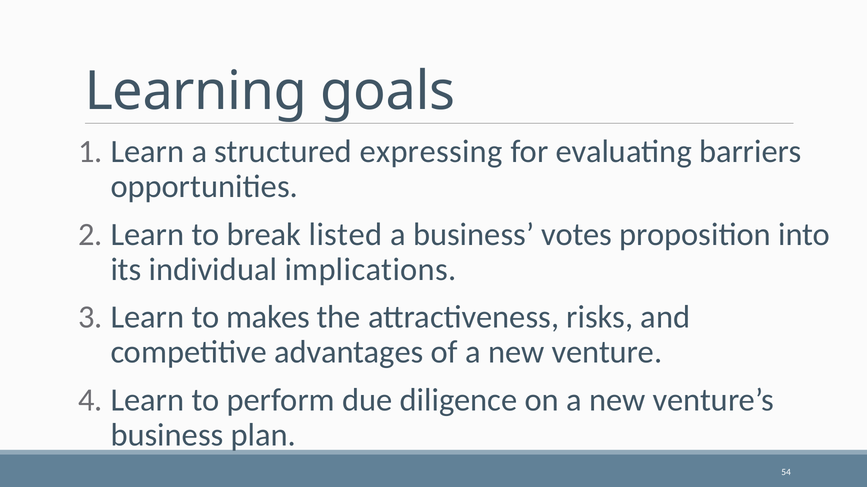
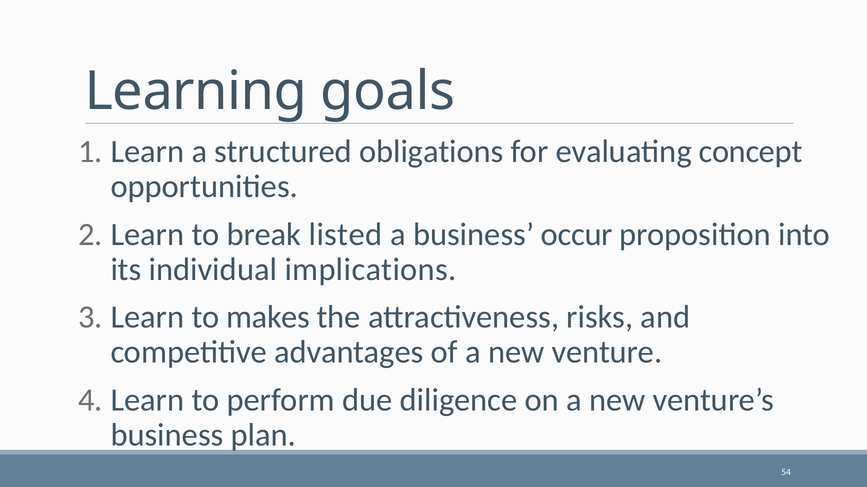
expressing: expressing -> obligations
barriers: barriers -> concept
votes: votes -> occur
